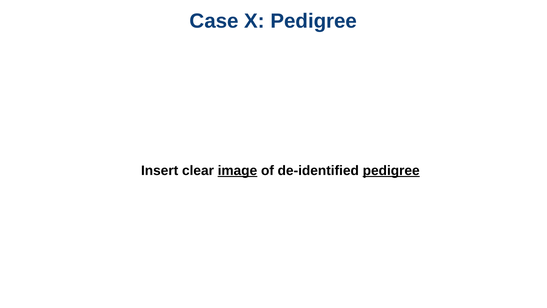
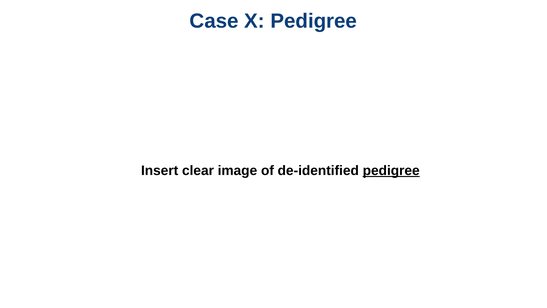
image underline: present -> none
